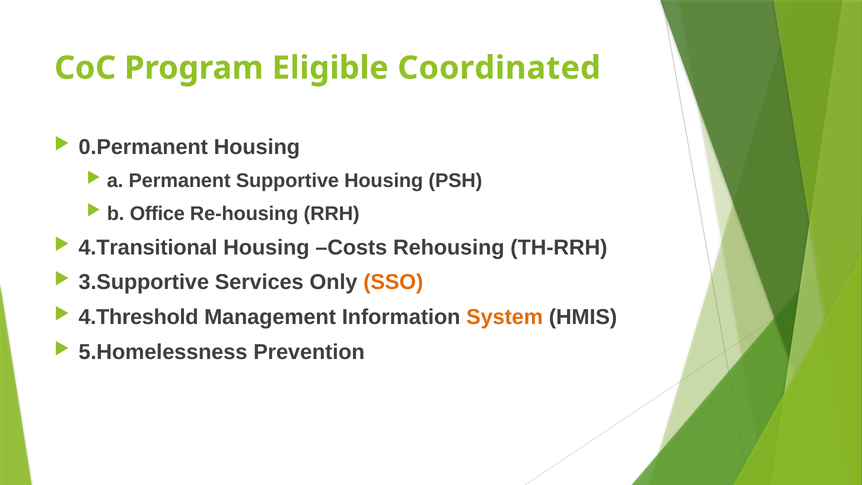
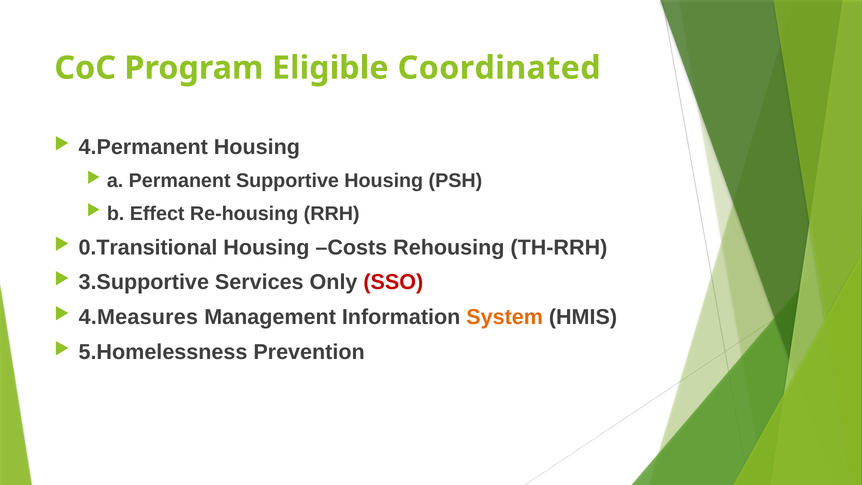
0.Permanent: 0.Permanent -> 4.Permanent
Office: Office -> Effect
4.Transitional: 4.Transitional -> 0.Transitional
SSO colour: orange -> red
4.Threshold: 4.Threshold -> 4.Measures
